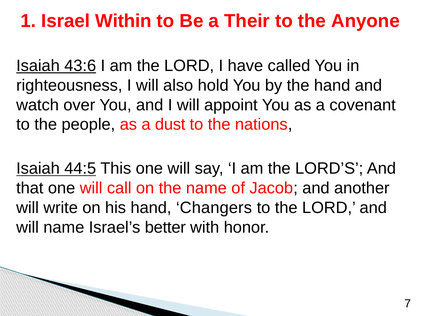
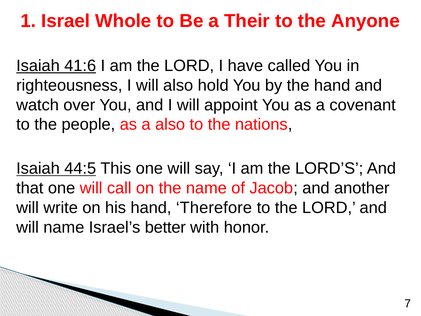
Within: Within -> Whole
43:6: 43:6 -> 41:6
a dust: dust -> also
Changers: Changers -> Therefore
